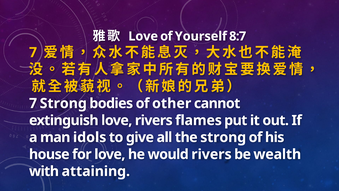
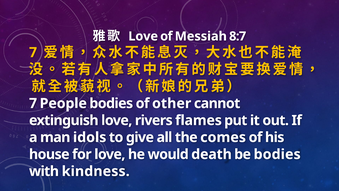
Yourself: Yourself -> Messiah
7 Strong: Strong -> People
the strong: strong -> comes
would rivers: rivers -> death
be wealth: wealth -> bodies
attaining: attaining -> kindness
